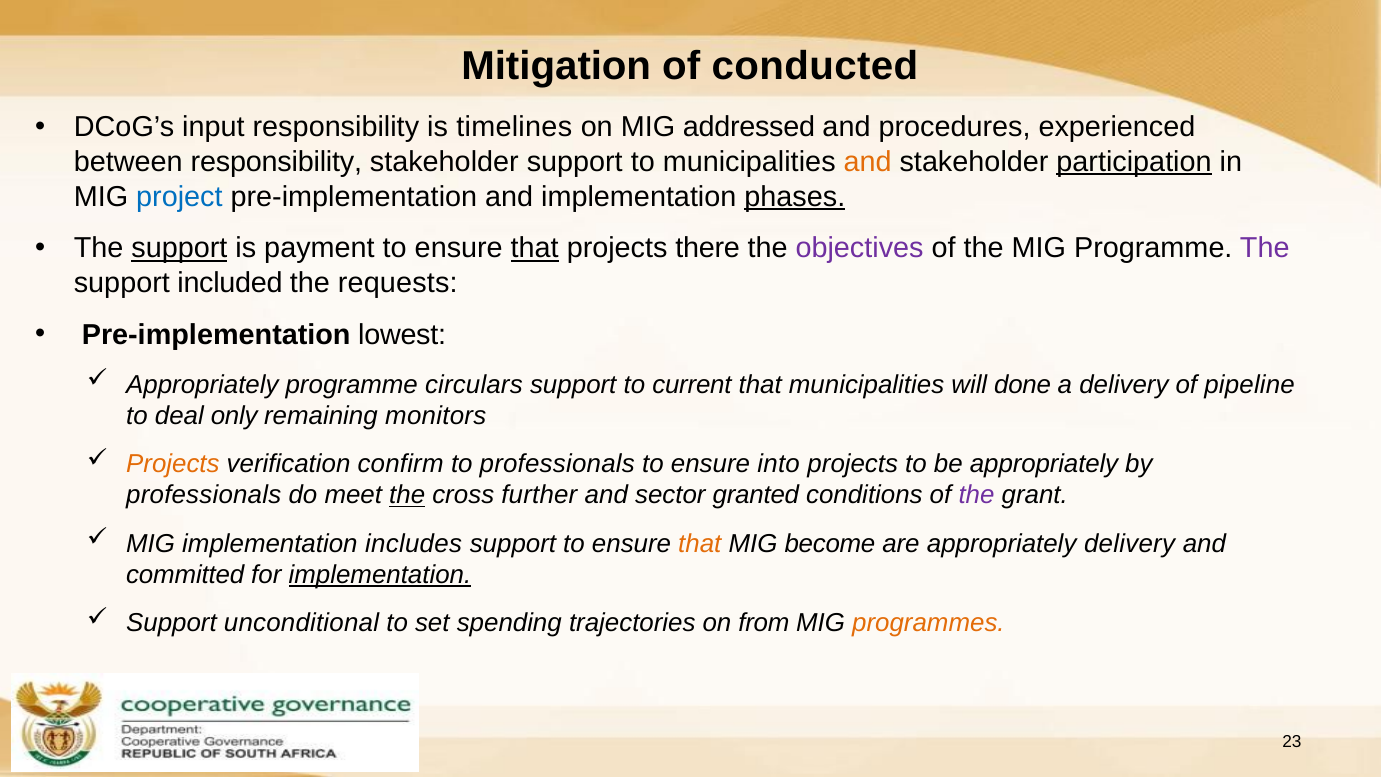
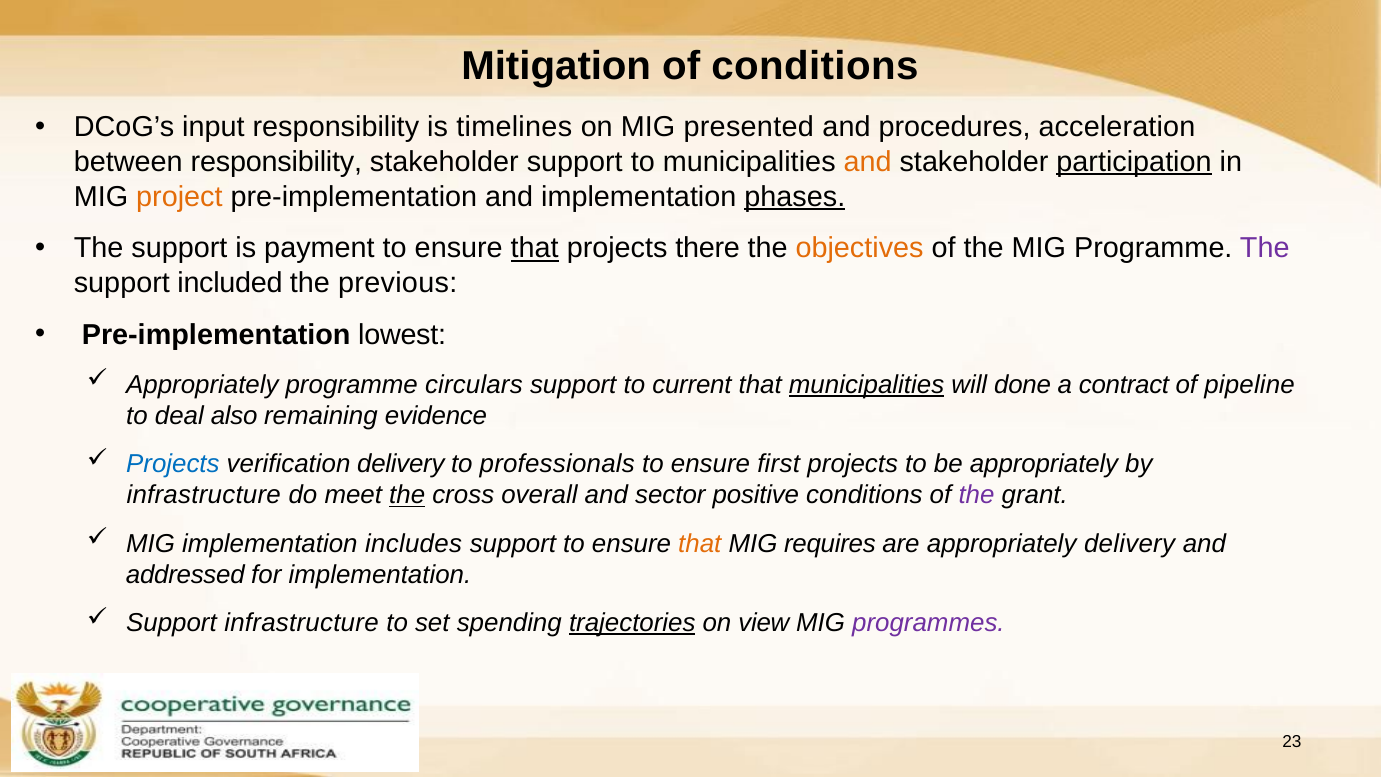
of conducted: conducted -> conditions
addressed: addressed -> presented
experienced: experienced -> acceleration
project colour: blue -> orange
support at (179, 248) underline: present -> none
objectives colour: purple -> orange
requests: requests -> previous
municipalities at (867, 385) underline: none -> present
a delivery: delivery -> contract
only: only -> also
monitors: monitors -> evidence
Projects at (173, 464) colour: orange -> blue
verification confirm: confirm -> delivery
into: into -> first
professionals at (204, 495): professionals -> infrastructure
further: further -> overall
granted: granted -> positive
become: become -> requires
committed: committed -> addressed
implementation at (380, 574) underline: present -> none
Support unconditional: unconditional -> infrastructure
trajectories underline: none -> present
from: from -> view
programmes colour: orange -> purple
